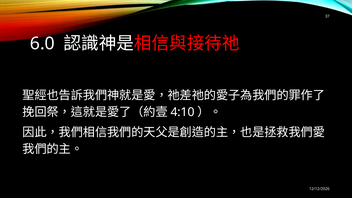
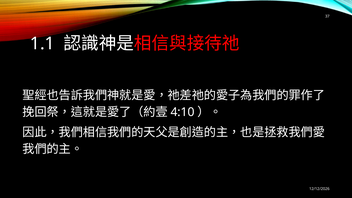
6.0: 6.0 -> 1.1
